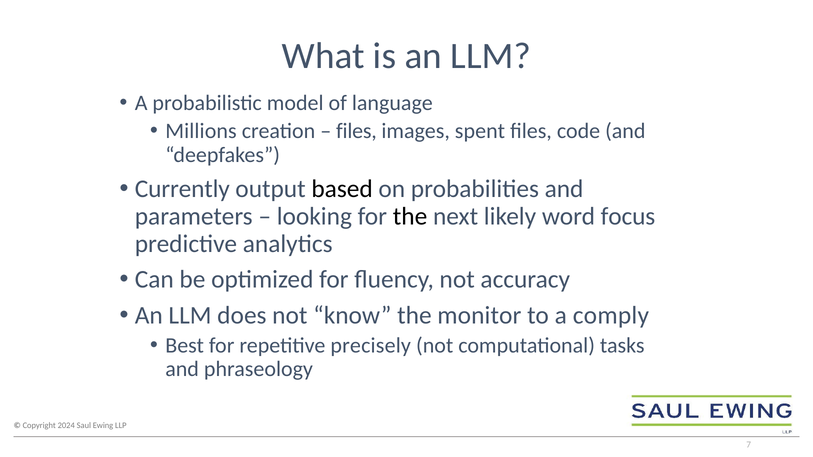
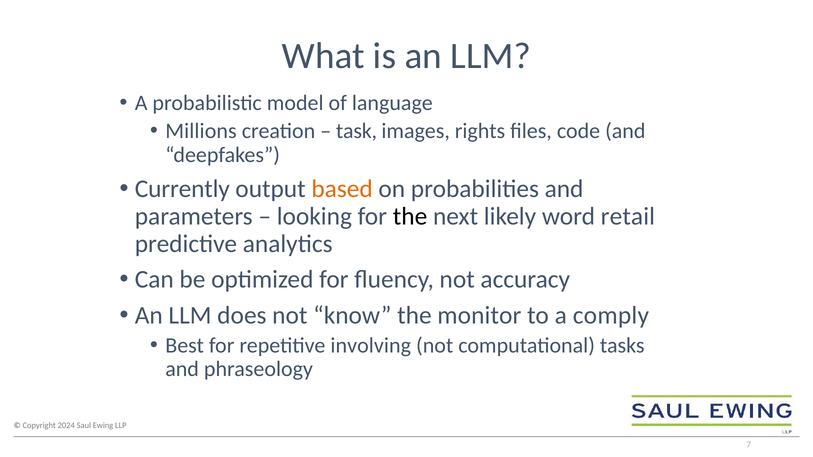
files at (356, 131): files -> task
spent: spent -> rights
based colour: black -> orange
focus: focus -> retail
precisely: precisely -> involving
